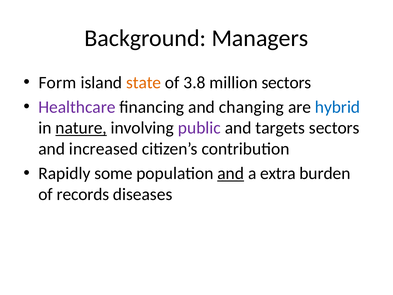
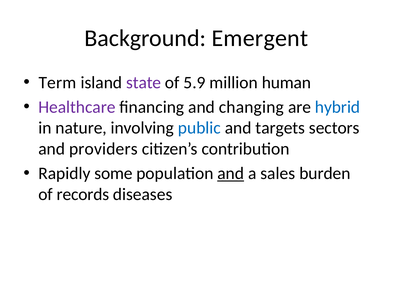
Managers: Managers -> Emergent
Form: Form -> Term
state colour: orange -> purple
3.8: 3.8 -> 5.9
million sectors: sectors -> human
nature underline: present -> none
public colour: purple -> blue
increased: increased -> providers
extra: extra -> sales
